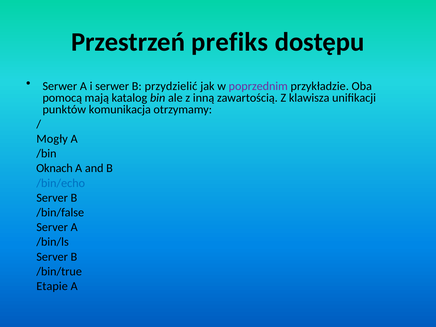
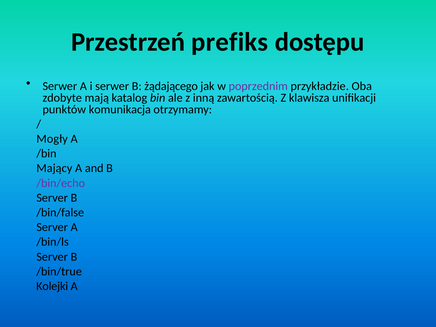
przydzielić: przydzielić -> żądającego
pomocą: pomocą -> zdobyte
Oknach: Oknach -> Mający
/bin/echo colour: blue -> purple
Etapie: Etapie -> Kolejki
